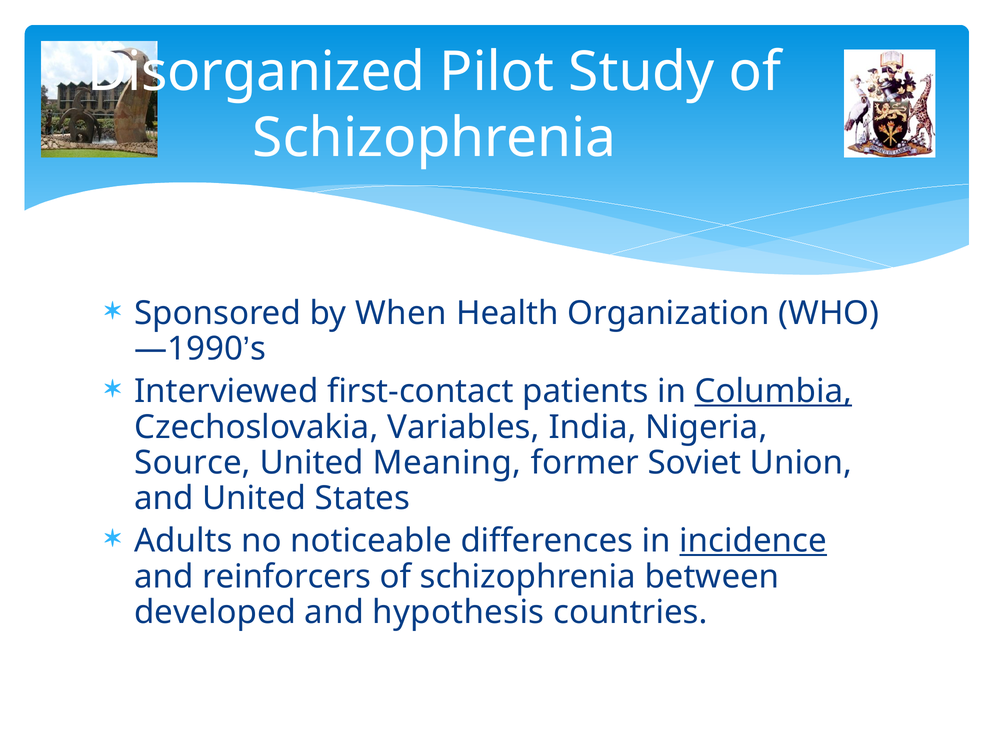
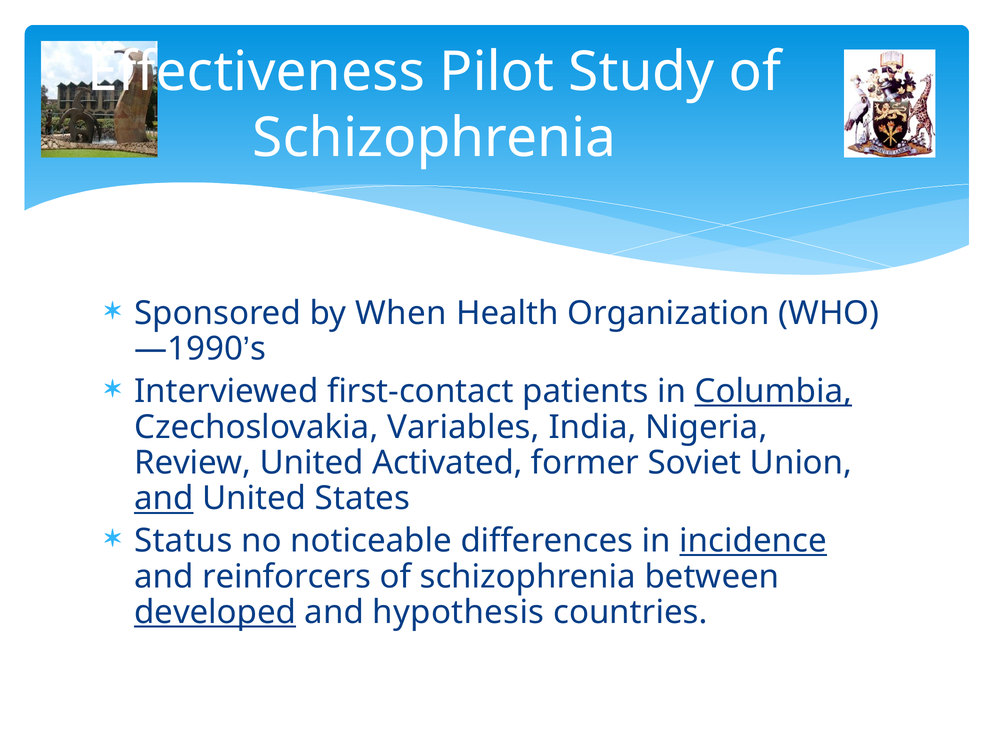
Disorganized: Disorganized -> Effectiveness
Source: Source -> Review
Meaning: Meaning -> Activated
and at (164, 498) underline: none -> present
Adults: Adults -> Status
developed underline: none -> present
